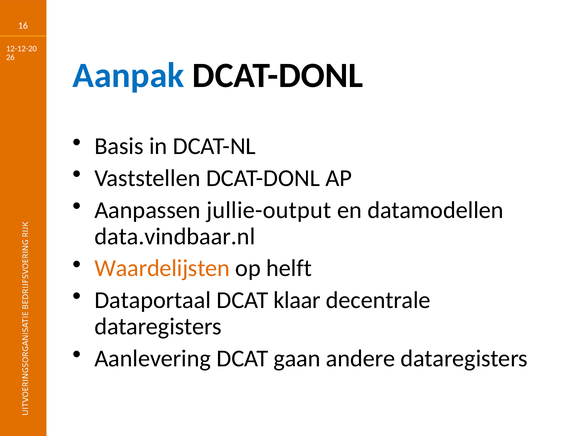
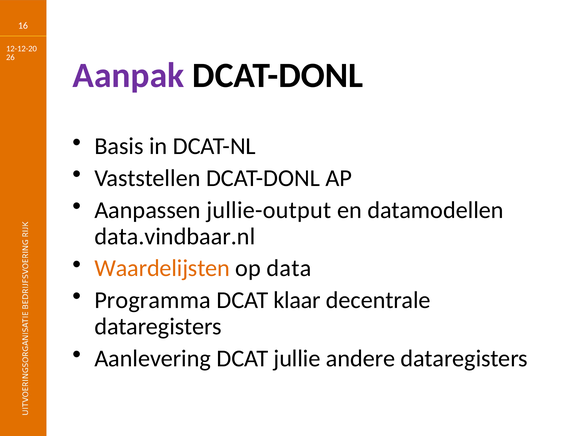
Aanpak colour: blue -> purple
helft: helft -> data
Dataportaal: Dataportaal -> Programma
gaan: gaan -> jullie
